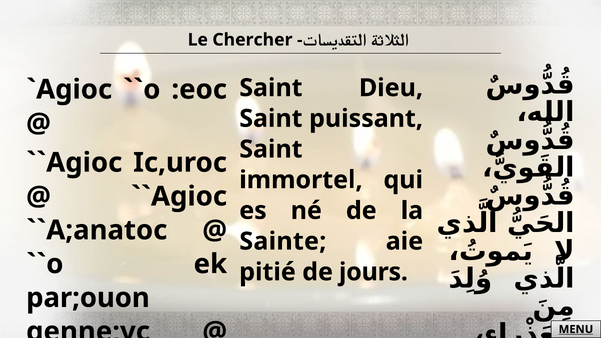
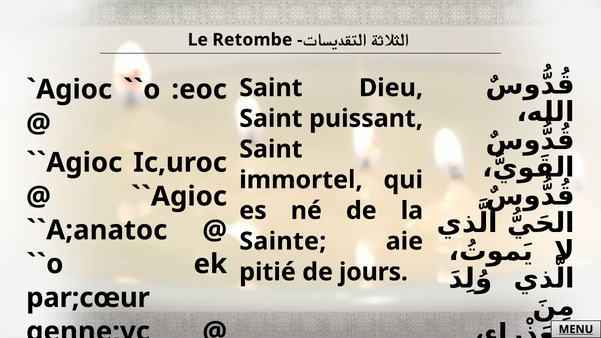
Chercher: Chercher -> Retombe
par;ouon: par;ouon -> par;cœur
